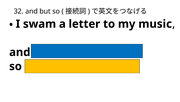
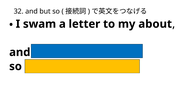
music: music -> about
